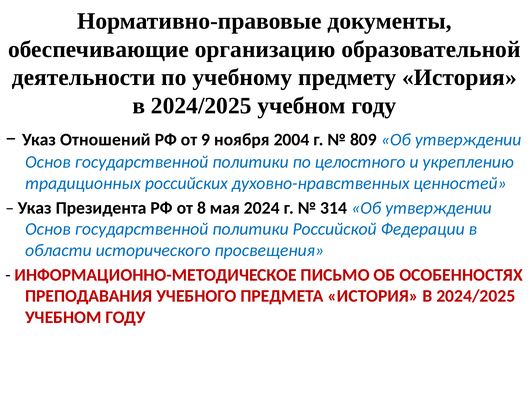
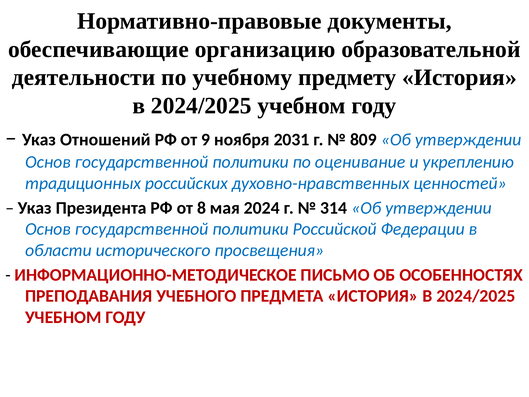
2004: 2004 -> 2031
целостного: целостного -> оценивание
